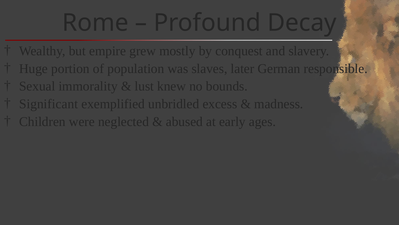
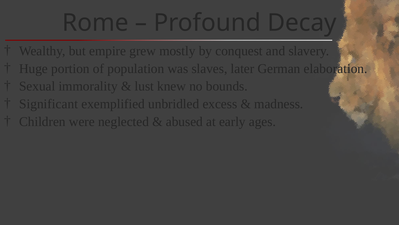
responsible: responsible -> elaboration
